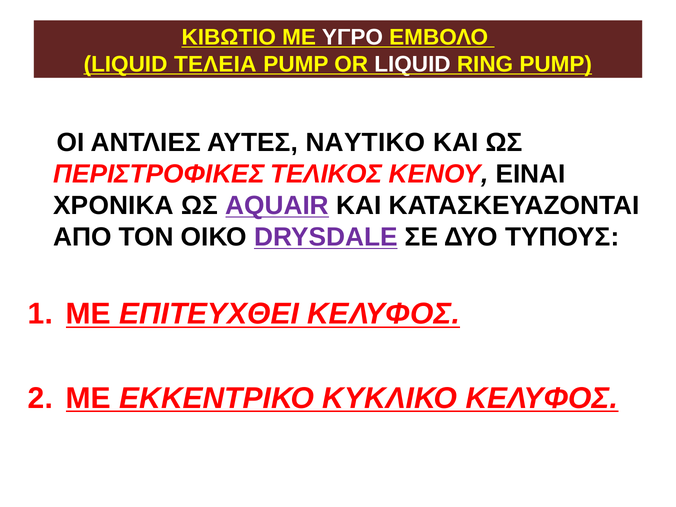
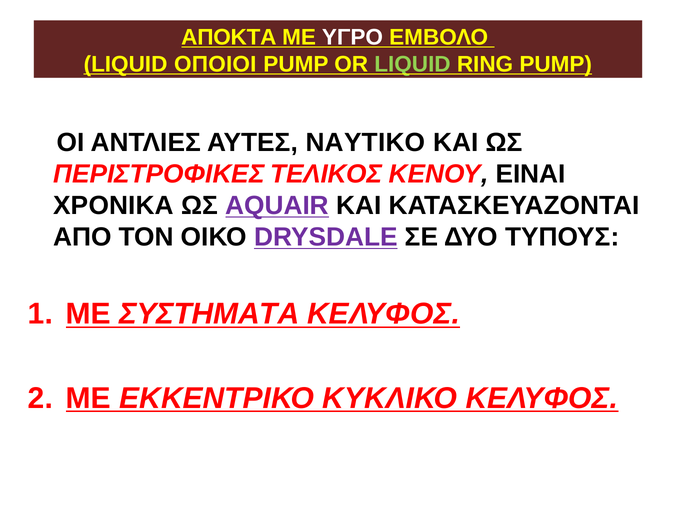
ΚΙΒΩΤΙΟ: ΚΙΒΩΤΙΟ -> ΑΠΟΚΤΑ
ΤΕΛΕΙΑ: ΤΕΛΕΙΑ -> ΟΠΟΙΟΙ
LIQUID at (413, 64) colour: white -> light green
ΕΠΙΤΕΥΧΘΕΙ: ΕΠΙΤΕΥΧΘΕΙ -> ΣΥΣΤΗΜΑΤΑ
